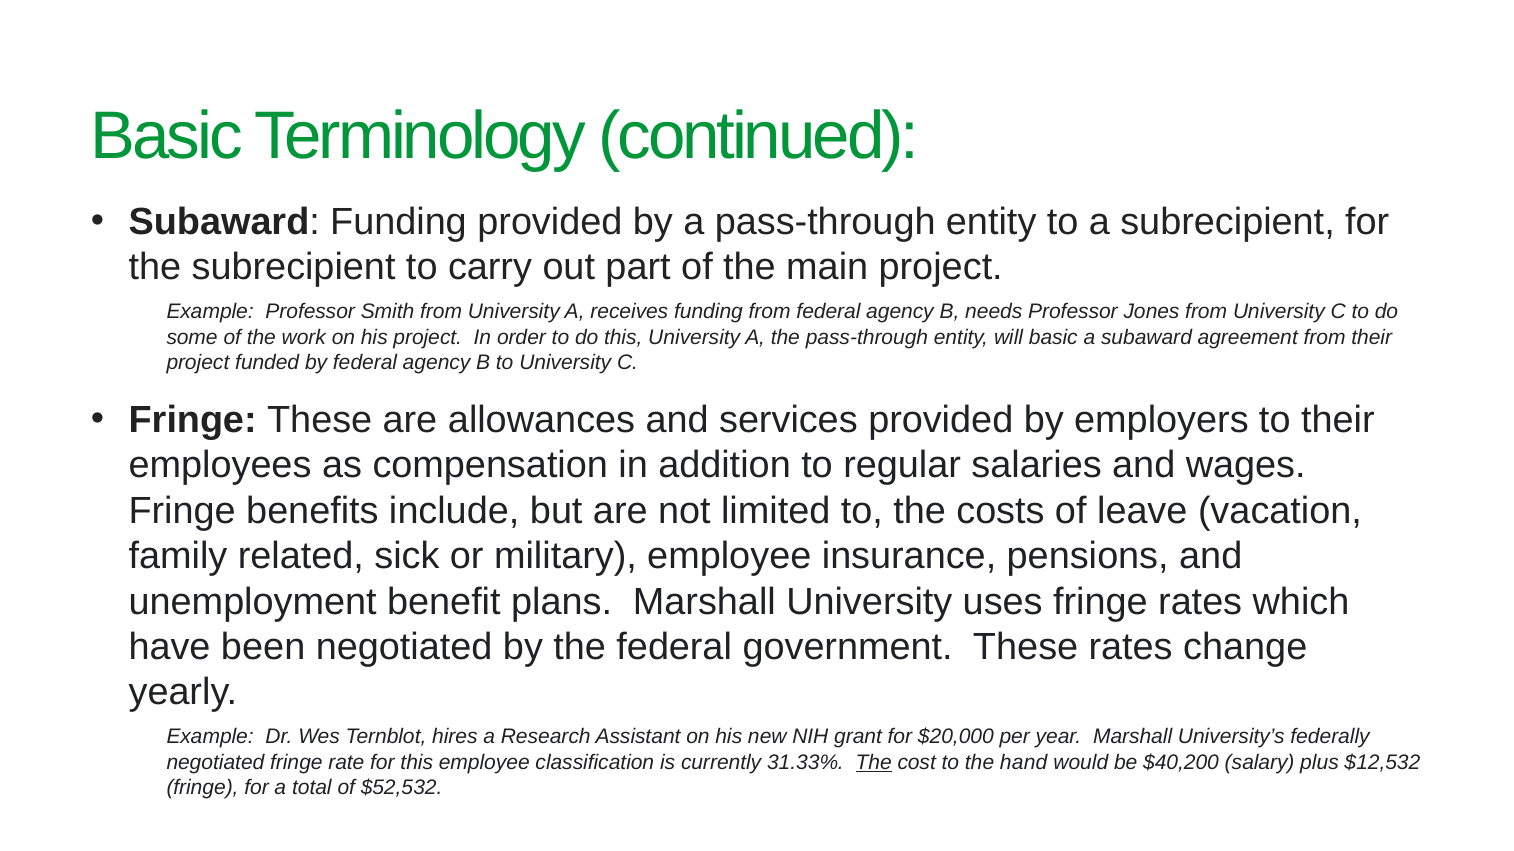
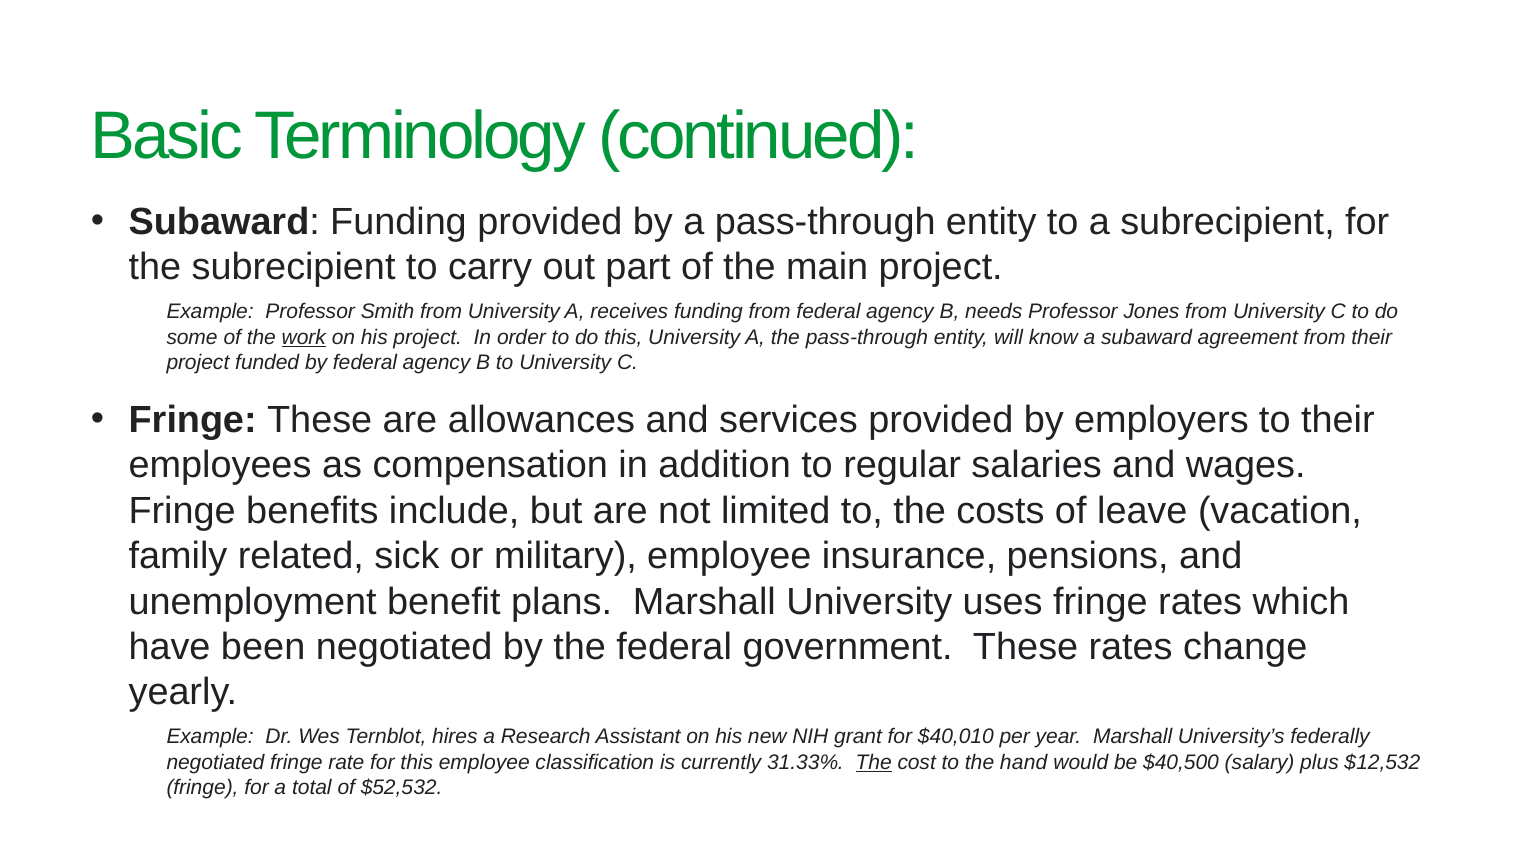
work underline: none -> present
will basic: basic -> know
$20,000: $20,000 -> $40,010
$40,200: $40,200 -> $40,500
